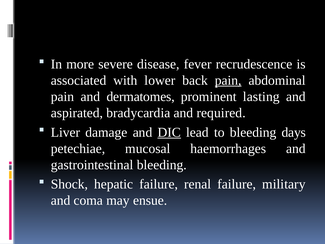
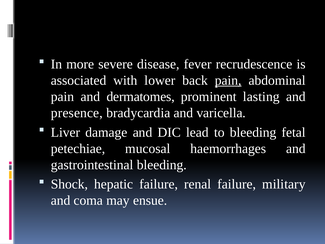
aspirated: aspirated -> presence
required: required -> varicella
DIC underline: present -> none
days: days -> fetal
